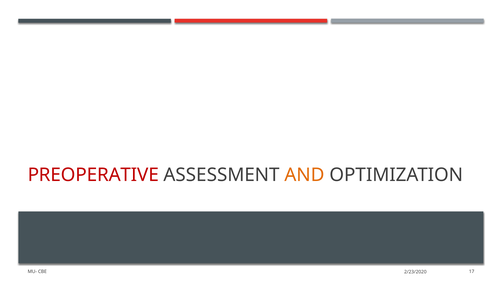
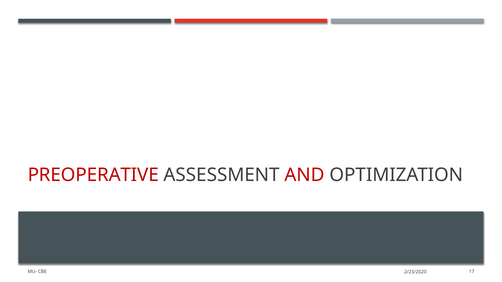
AND colour: orange -> red
